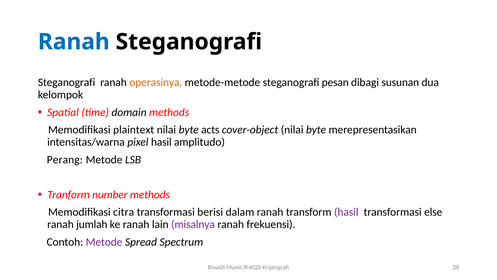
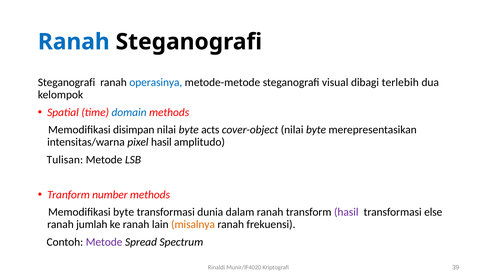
operasinya colour: orange -> blue
pesan: pesan -> visual
susunan: susunan -> terlebih
domain colour: black -> blue
plaintext: plaintext -> disimpan
Perang: Perang -> Tulisan
Memodifikasi citra: citra -> byte
berisi: berisi -> dunia
misalnya colour: purple -> orange
